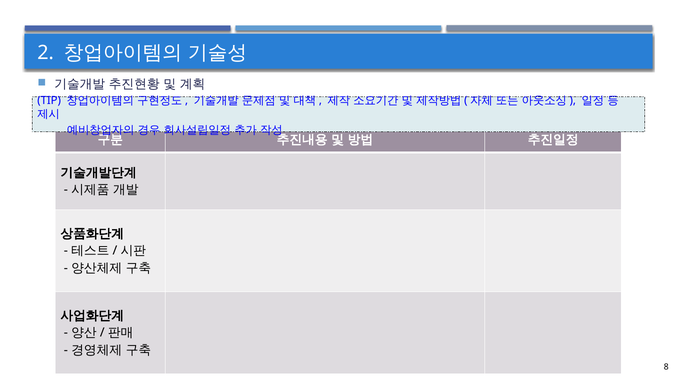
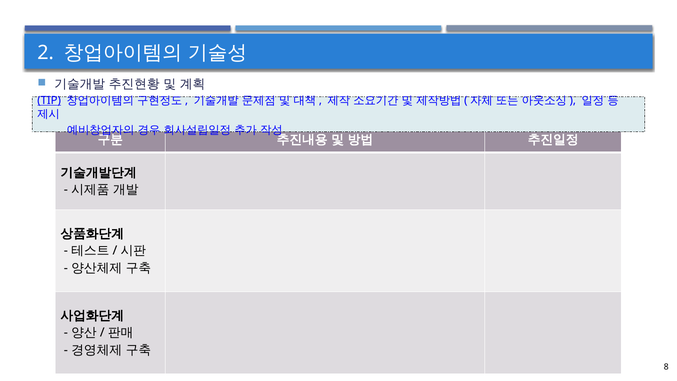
TIP underline: none -> present
